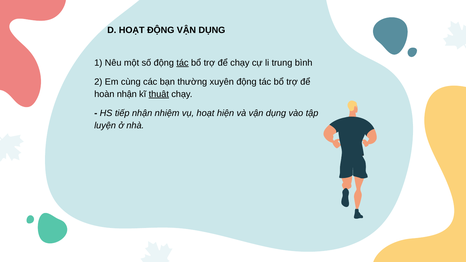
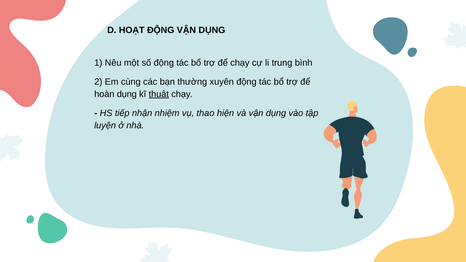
tác at (182, 63) underline: present -> none
hoàn nhận: nhận -> dụng
vụ hoạt: hoạt -> thao
